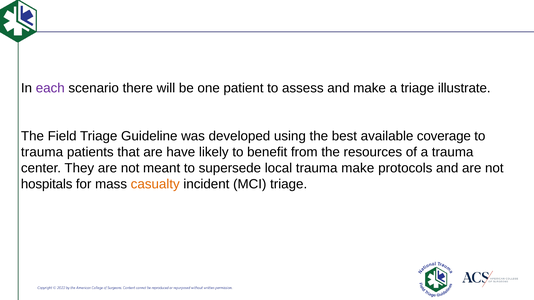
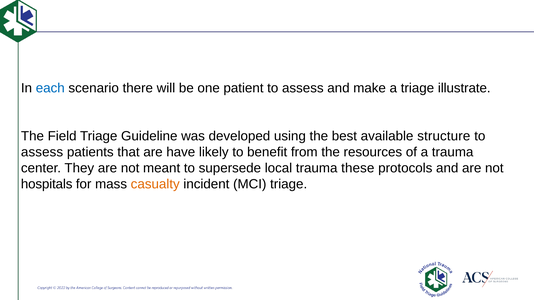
each colour: purple -> blue
coverage: coverage -> structure
trauma at (42, 152): trauma -> assess
trauma make: make -> these
